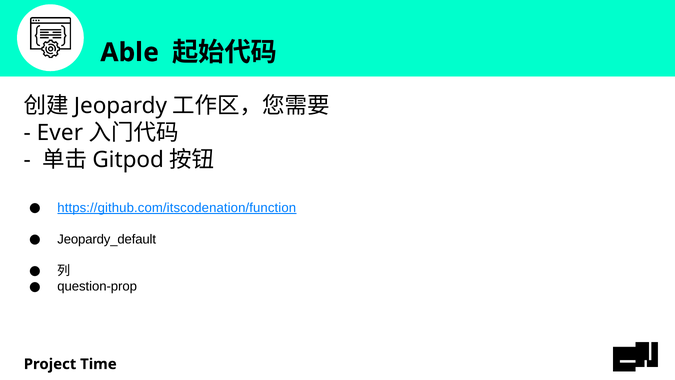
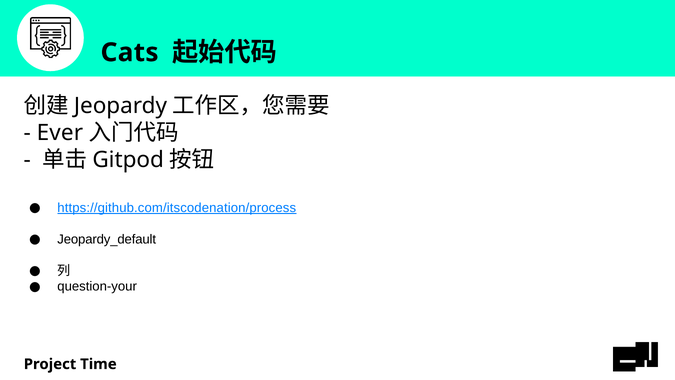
Able: Able -> Cats
https://github.com/itscodenation/function: https://github.com/itscodenation/function -> https://github.com/itscodenation/process
question-prop: question-prop -> question-your
